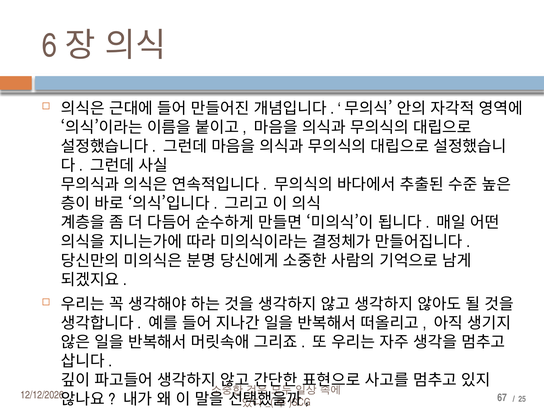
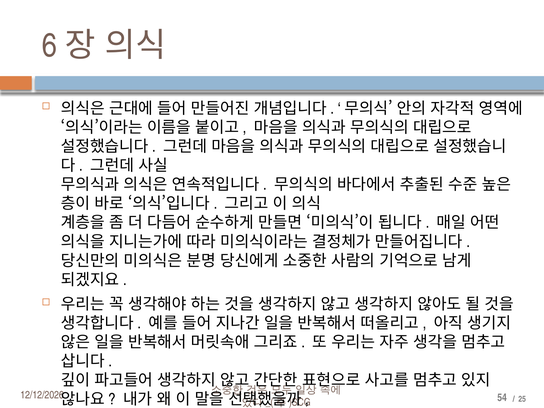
67: 67 -> 54
